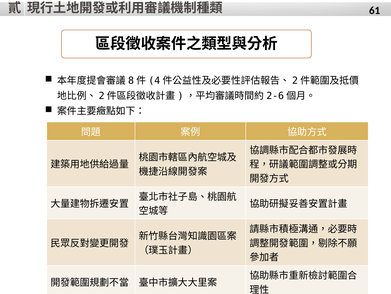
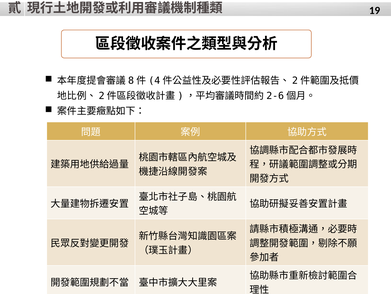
61: 61 -> 19
